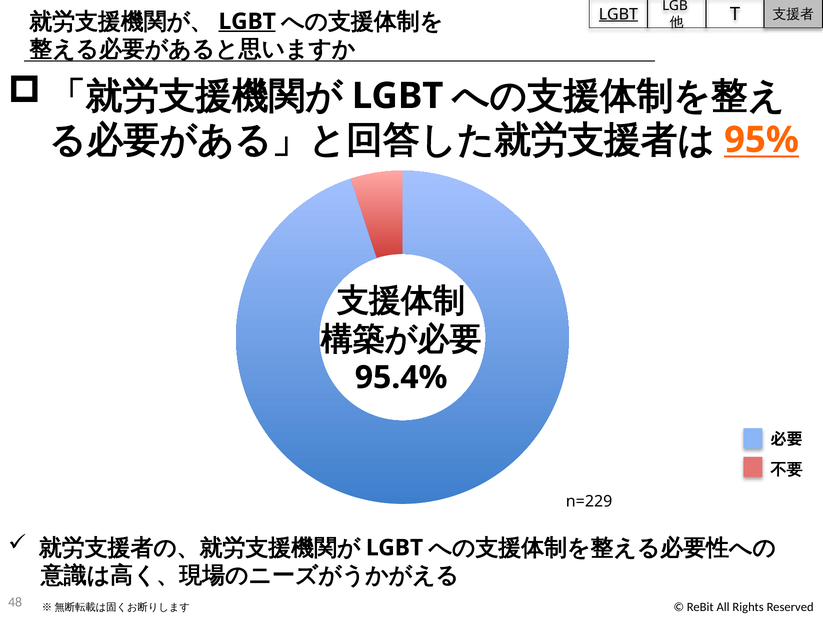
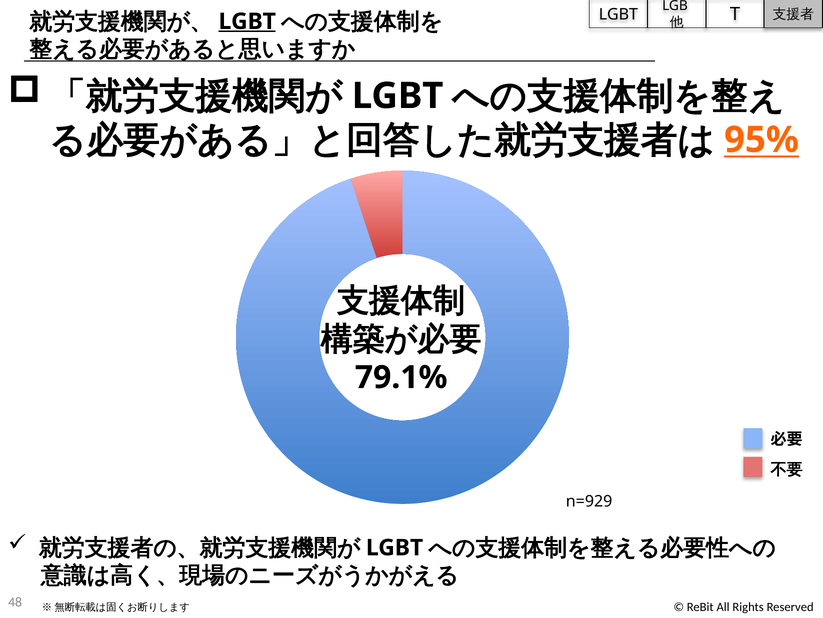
LGBT at (618, 14) underline: present -> none
95.4%: 95.4% -> 79.1%
n=229: n=229 -> n=929
